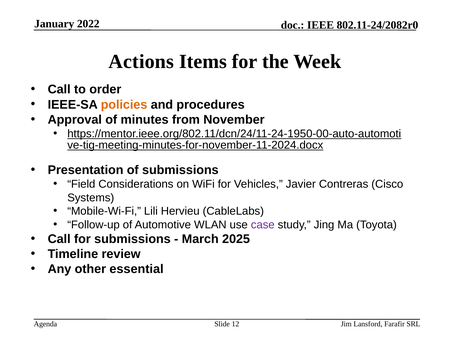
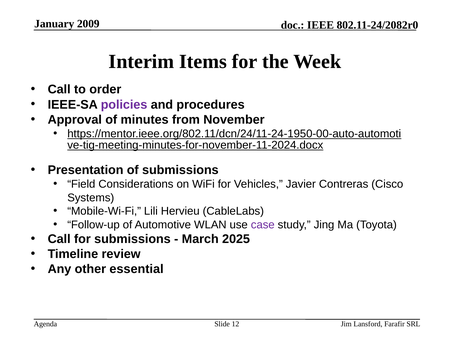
2022: 2022 -> 2009
Actions: Actions -> Interim
policies colour: orange -> purple
